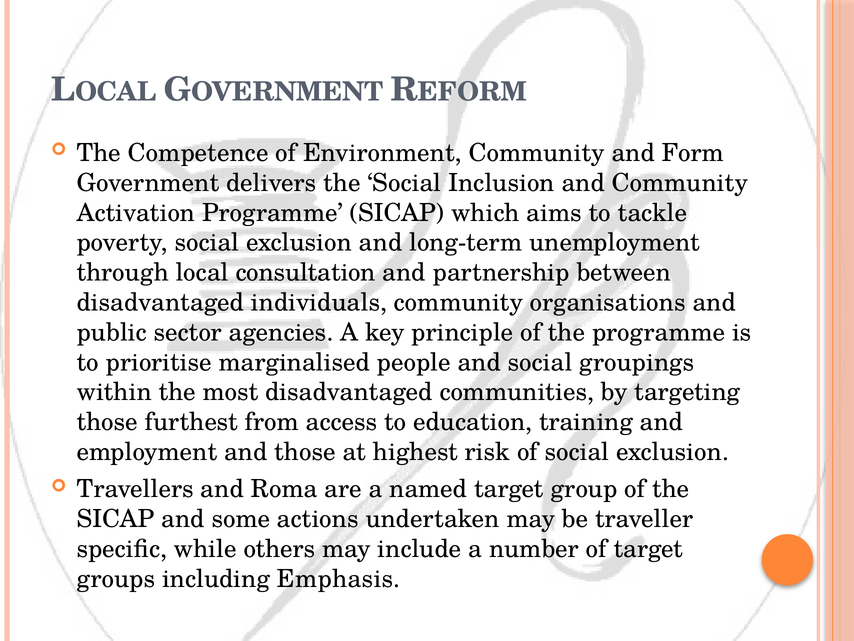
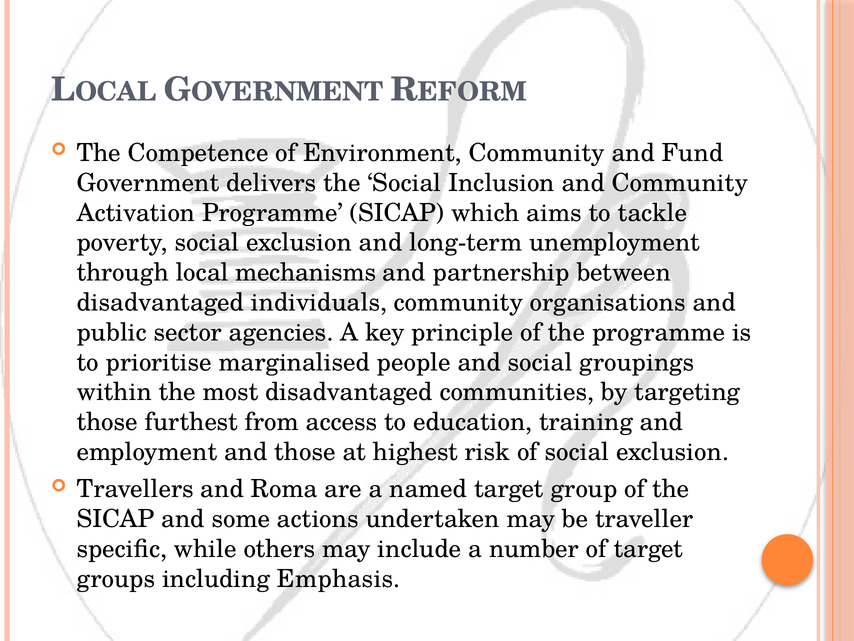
Form: Form -> Fund
consultation: consultation -> mechanisms
